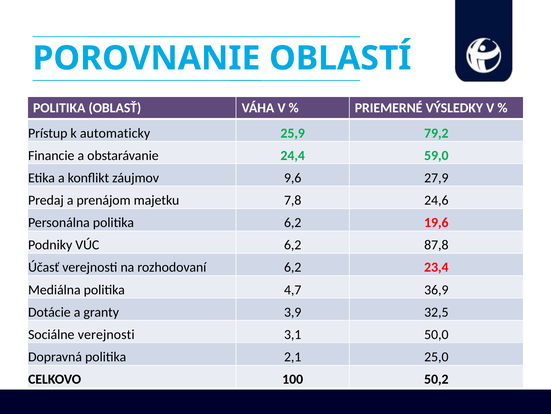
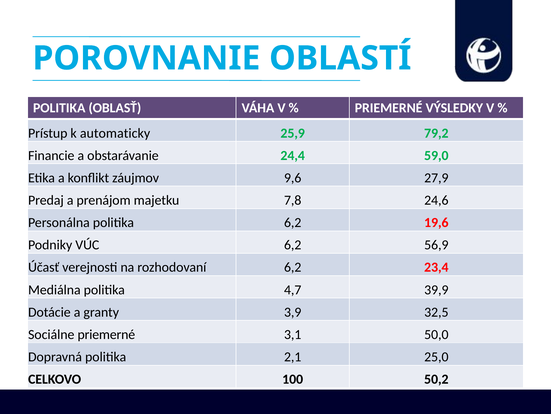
87,8: 87,8 -> 56,9
36,9: 36,9 -> 39,9
Sociálne verejnosti: verejnosti -> priemerné
